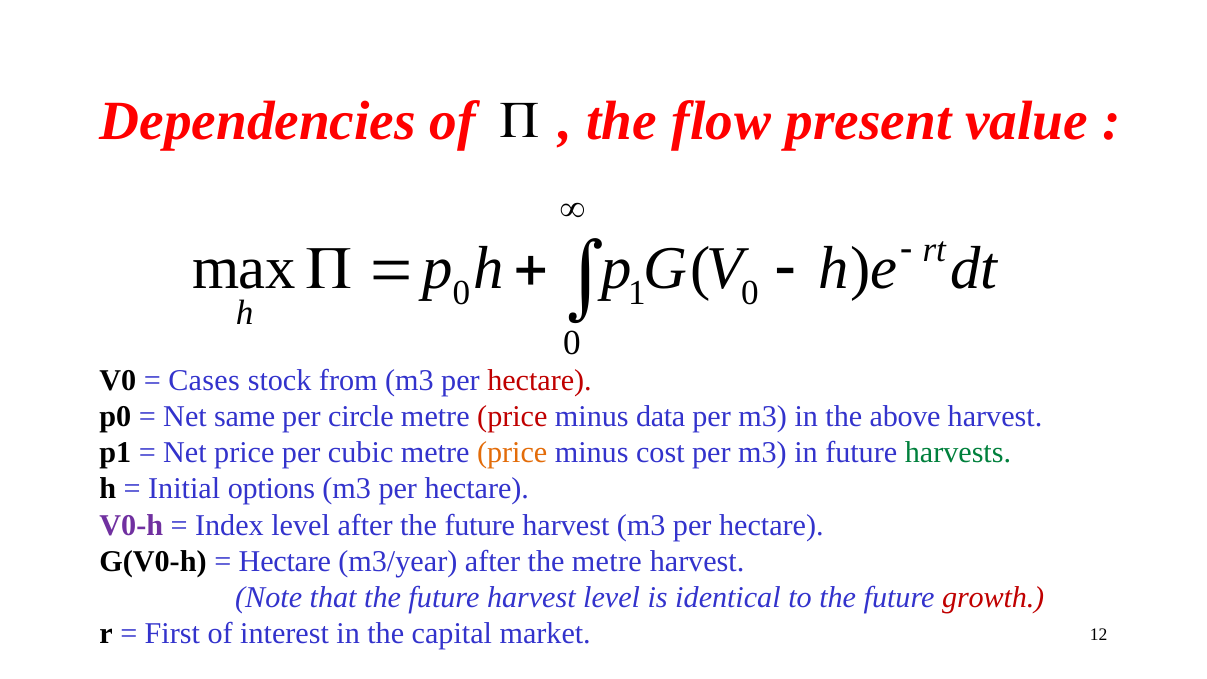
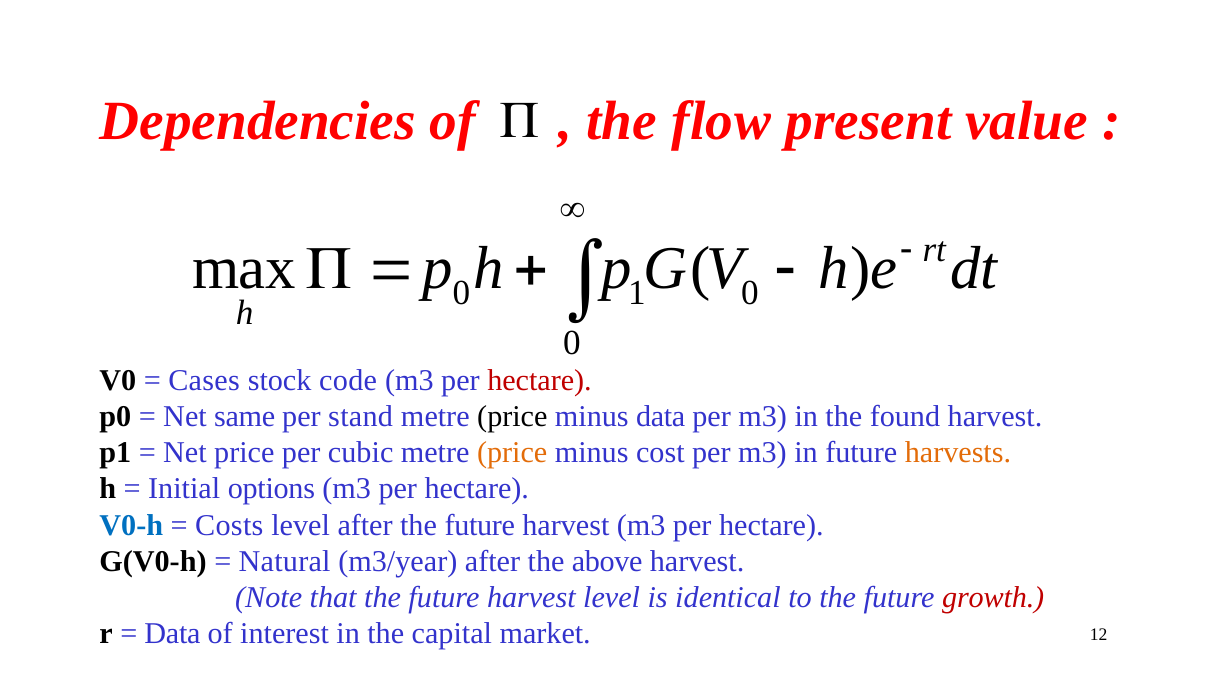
from: from -> code
circle: circle -> stand
price at (512, 416) colour: red -> black
above: above -> found
harvests colour: green -> orange
V0-h colour: purple -> blue
Index: Index -> Costs
Hectare at (285, 561): Hectare -> Natural
the metre: metre -> above
First at (172, 634): First -> Data
